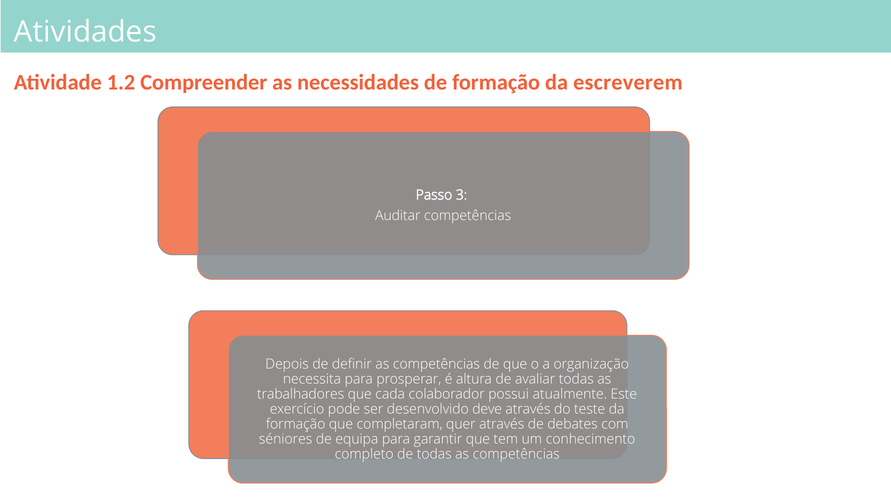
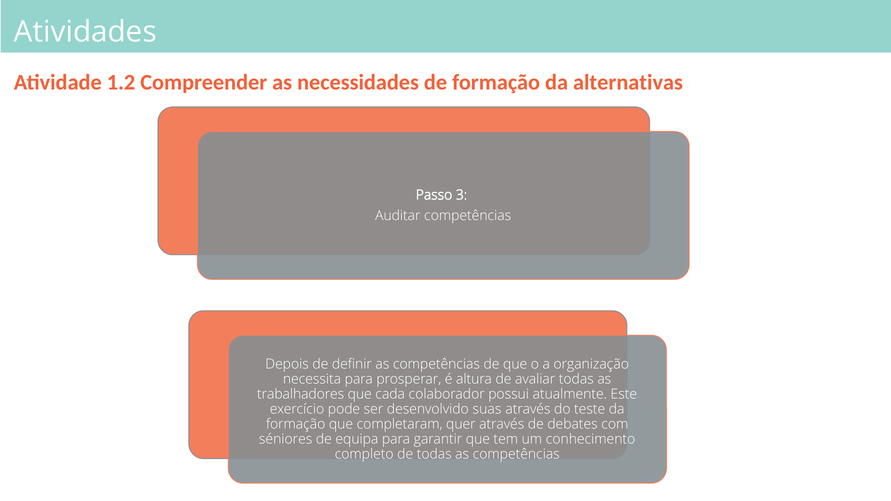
escreverem: escreverem -> alternativas
deve: deve -> suas
